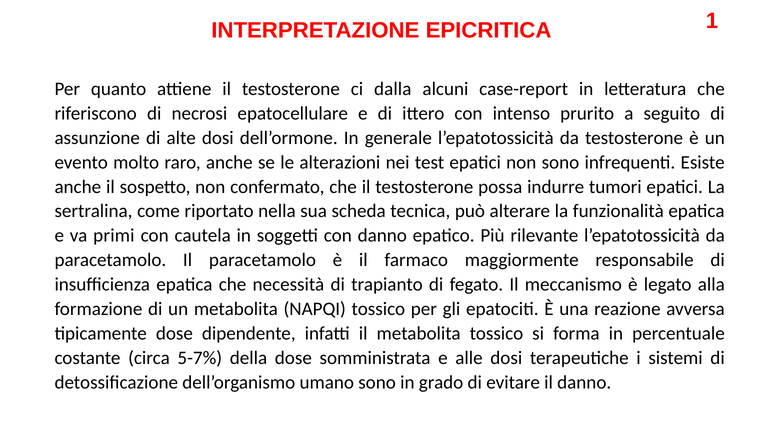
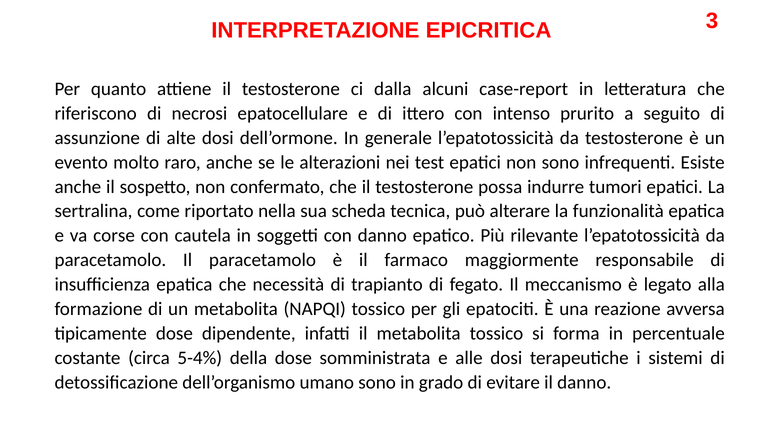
1: 1 -> 3
primi: primi -> corse
5-7%: 5-7% -> 5-4%
